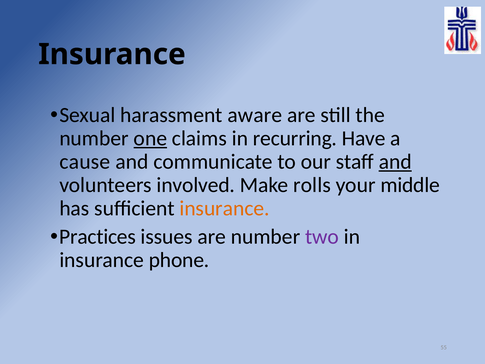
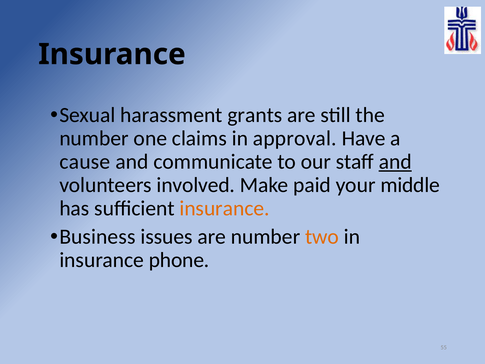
aware: aware -> grants
one underline: present -> none
recurring: recurring -> approval
rolls: rolls -> paid
Practices: Practices -> Business
two colour: purple -> orange
